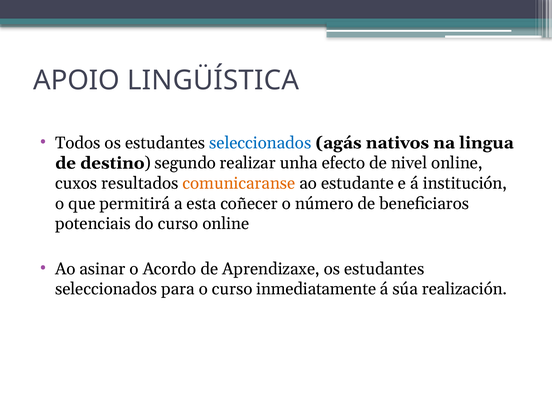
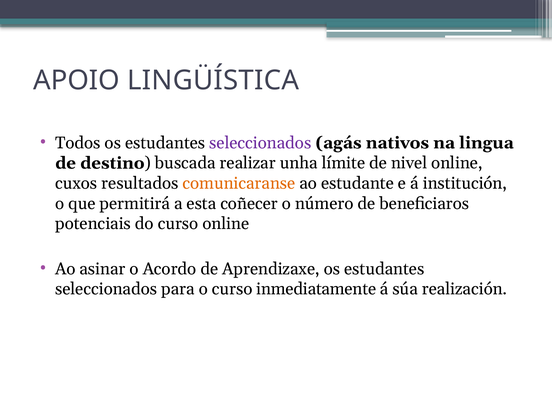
seleccionados at (260, 143) colour: blue -> purple
segundo: segundo -> buscada
efecto: efecto -> límite
